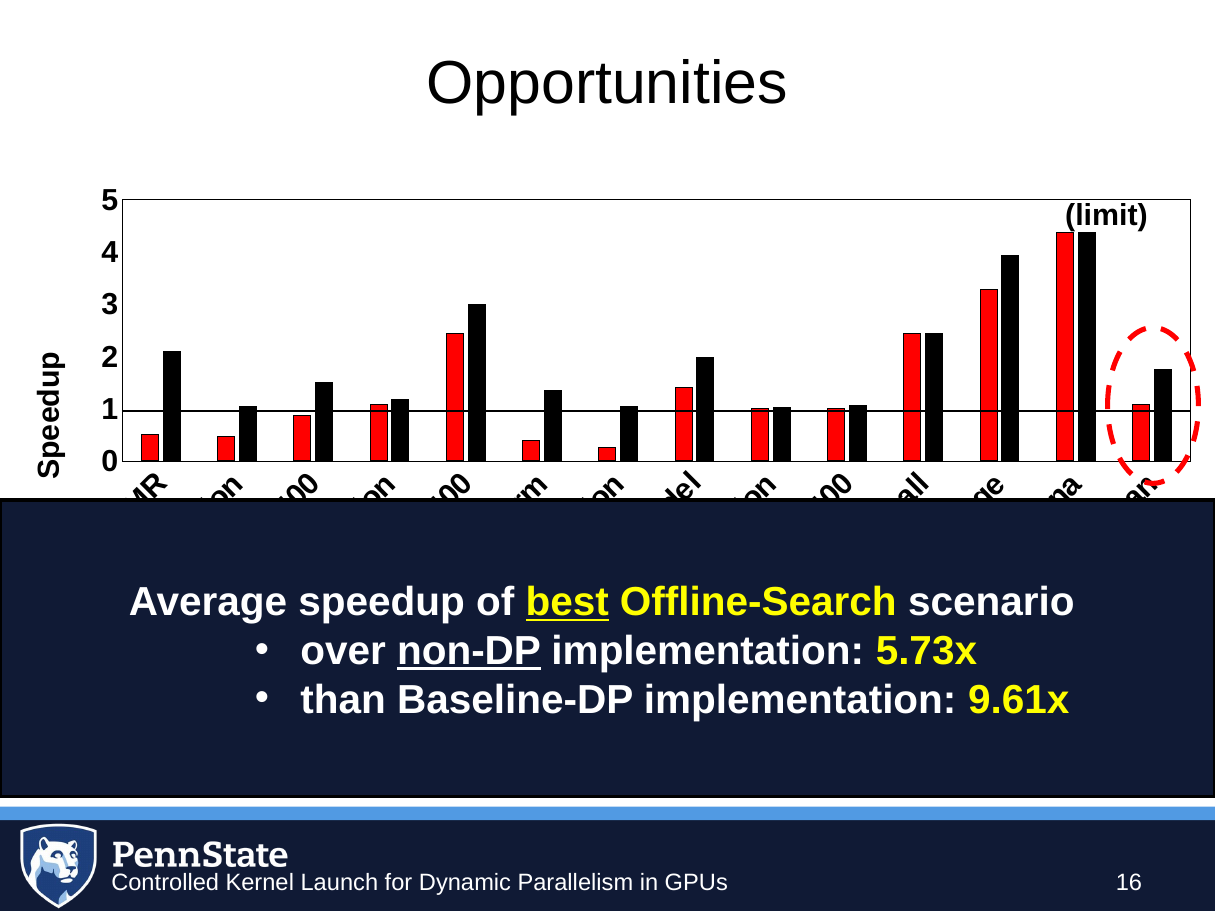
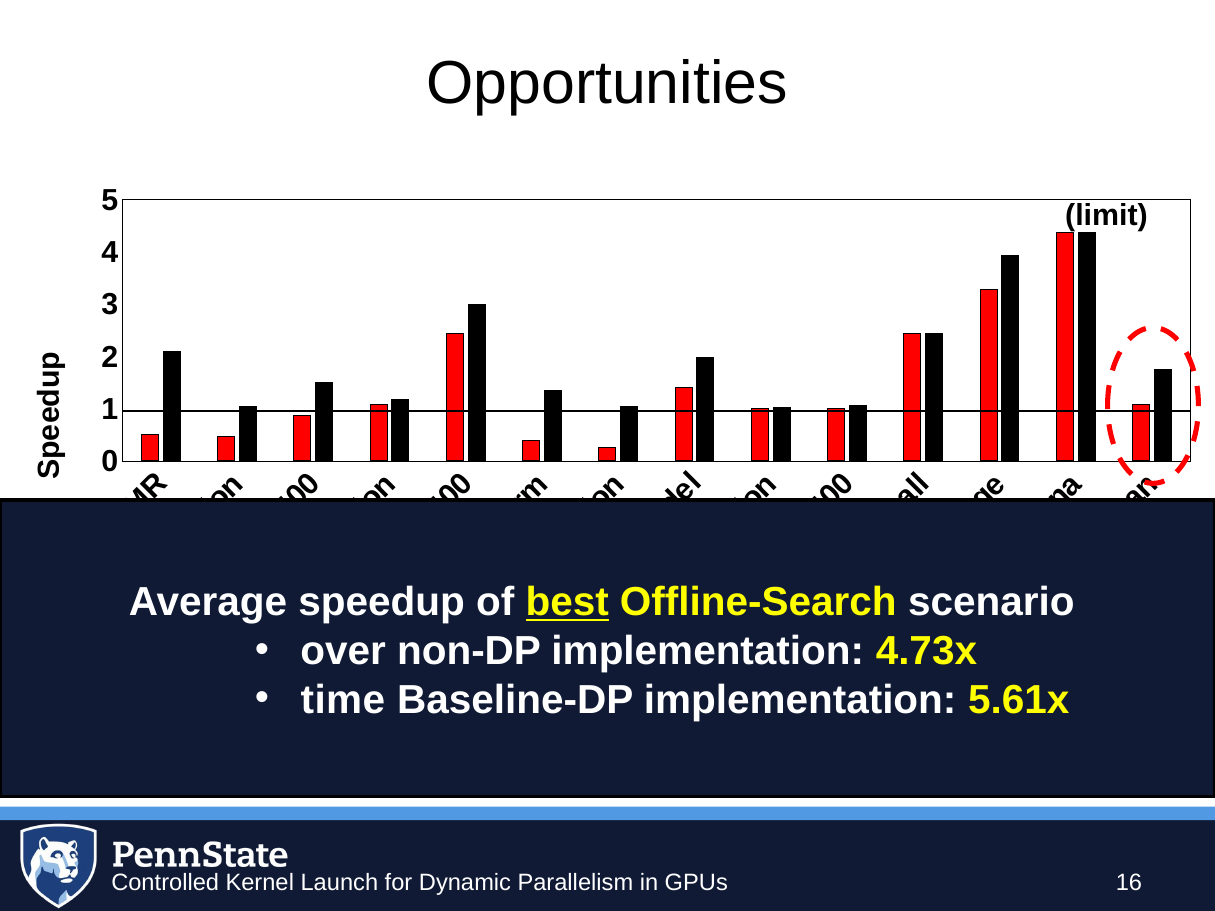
non-DP underline: present -> none
5.73x: 5.73x -> 4.73x
than: than -> time
9.61x: 9.61x -> 5.61x
